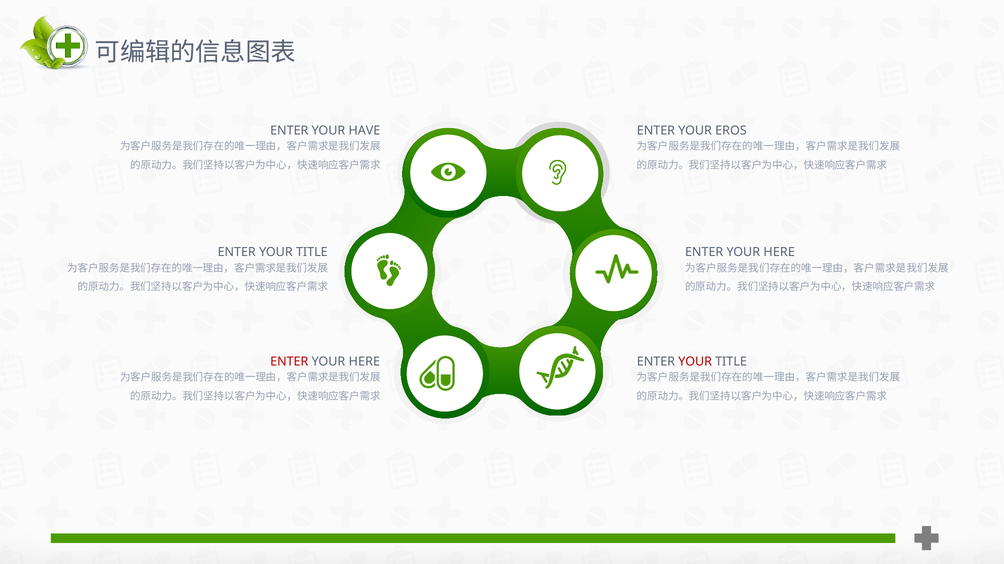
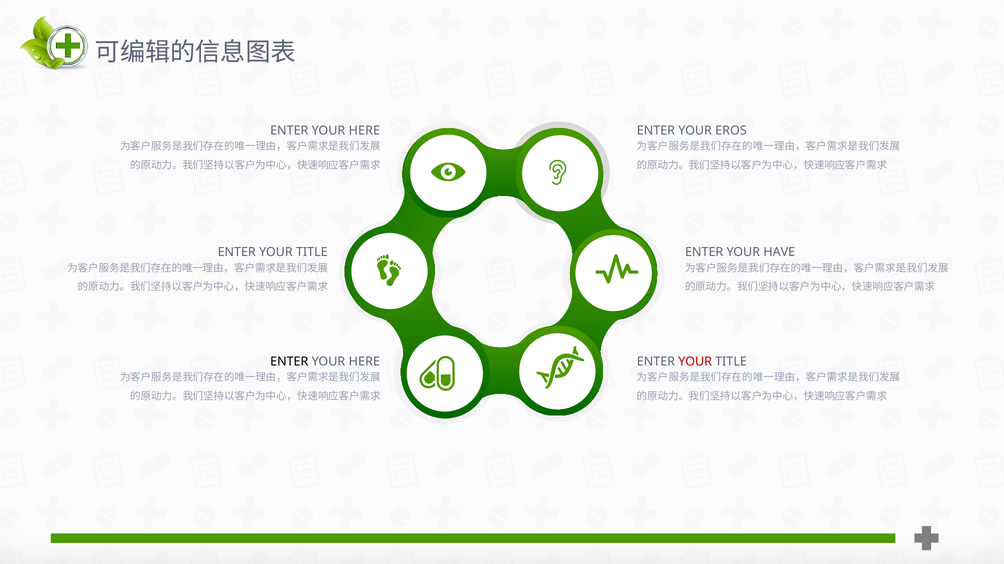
HAVE at (364, 131): HAVE -> HERE
HERE at (779, 253): HERE -> HAVE
ENTER at (289, 362) colour: red -> black
